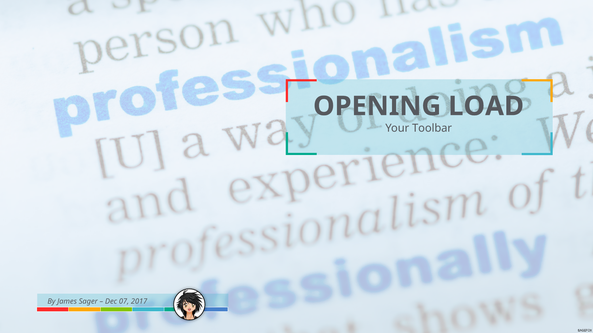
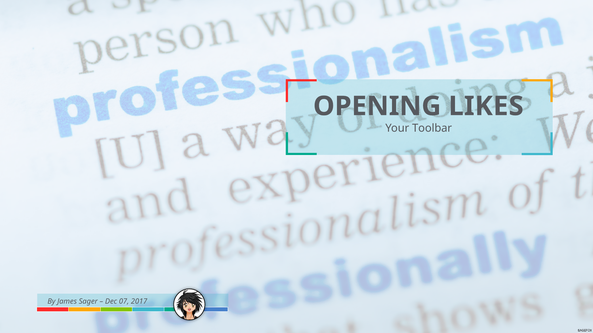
LOAD: LOAD -> LIKES
